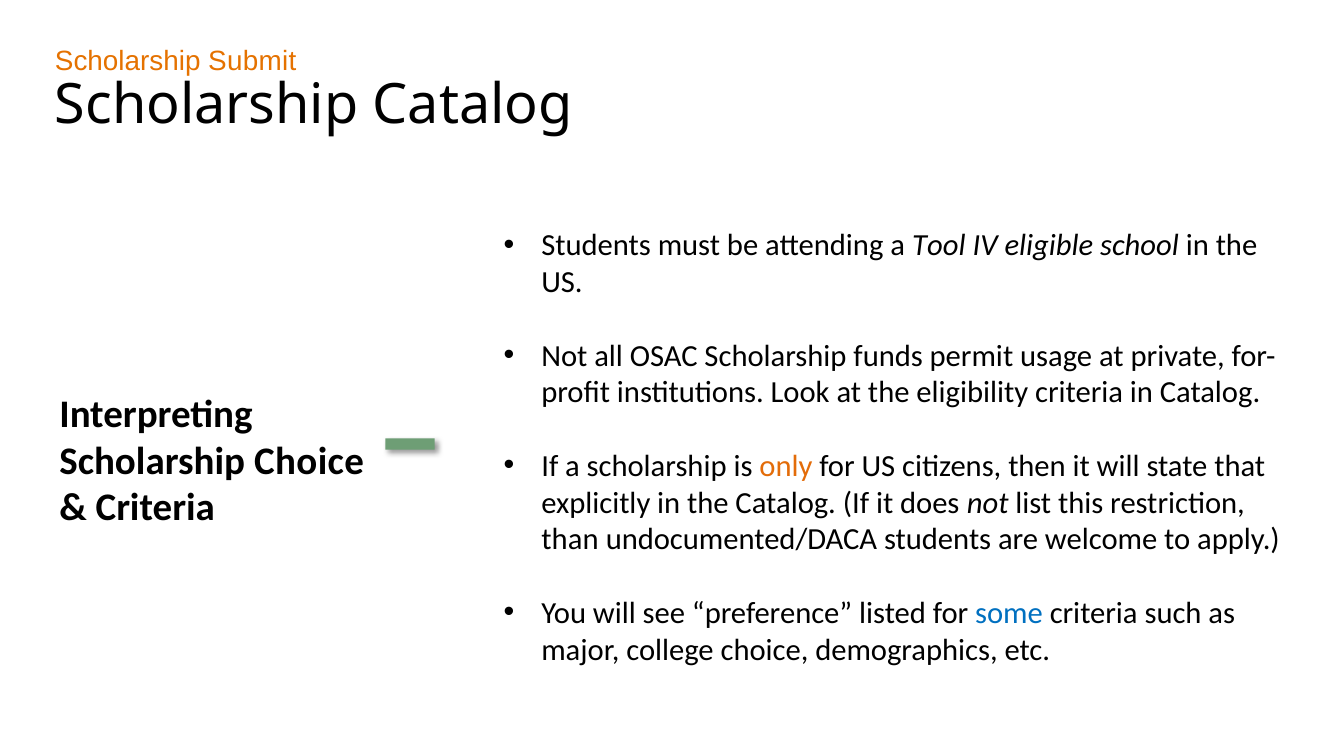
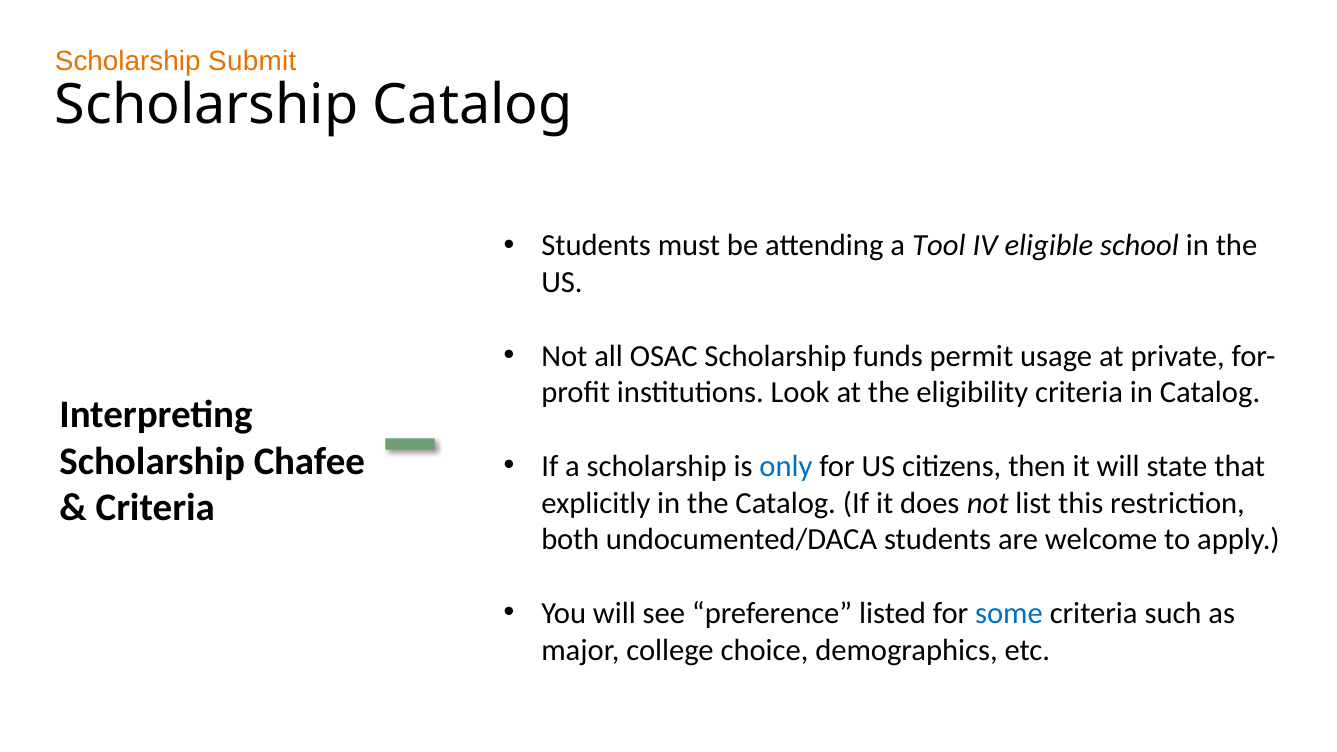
Scholarship Choice: Choice -> Chafee
only colour: orange -> blue
than: than -> both
